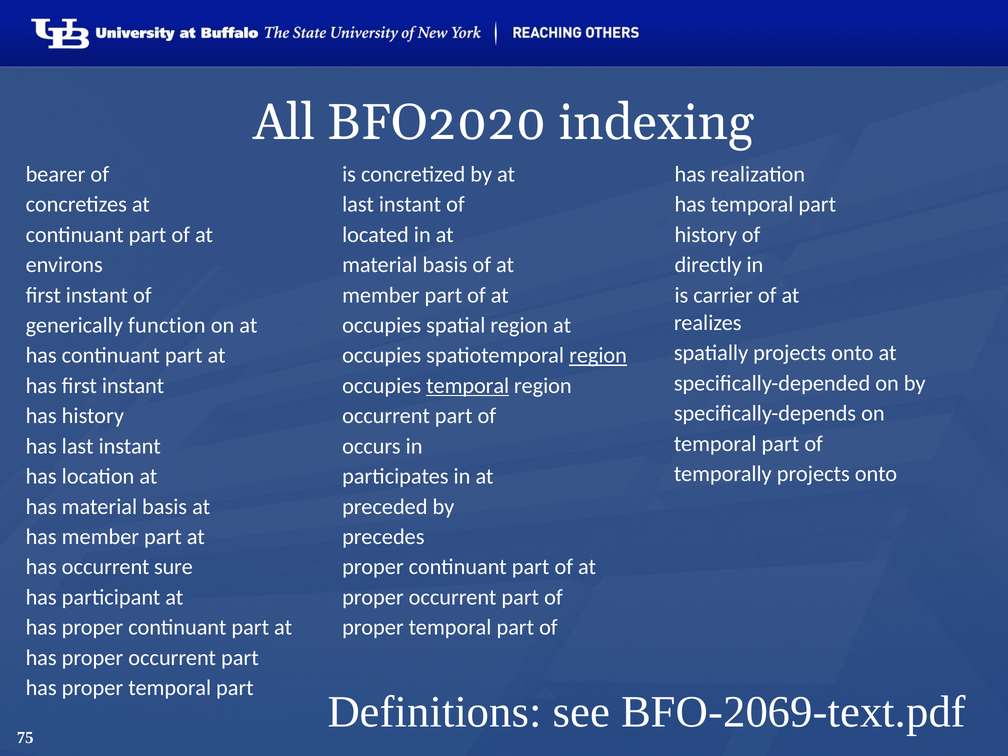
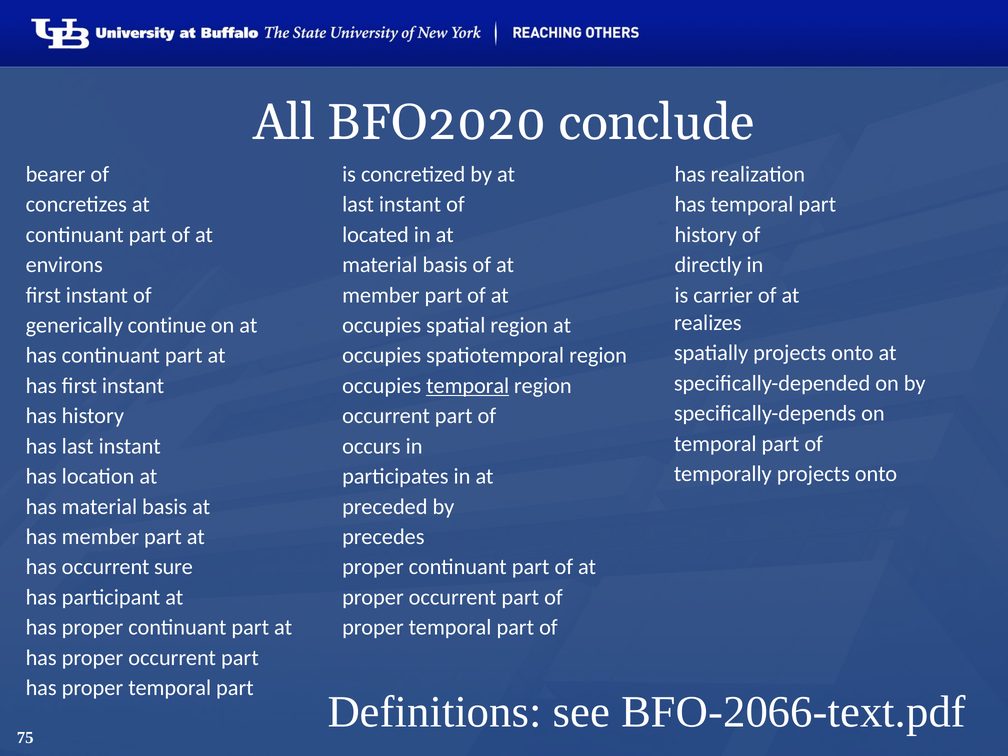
indexing: indexing -> conclude
function: function -> continue
region at (598, 356) underline: present -> none
BFO-2069-text.pdf: BFO-2069-text.pdf -> BFO-2066-text.pdf
